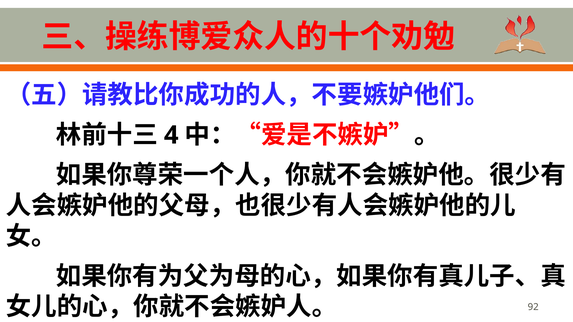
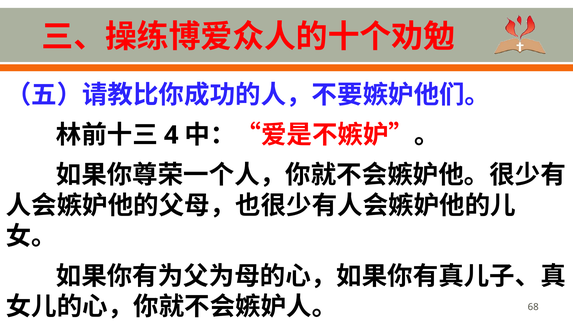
92: 92 -> 68
